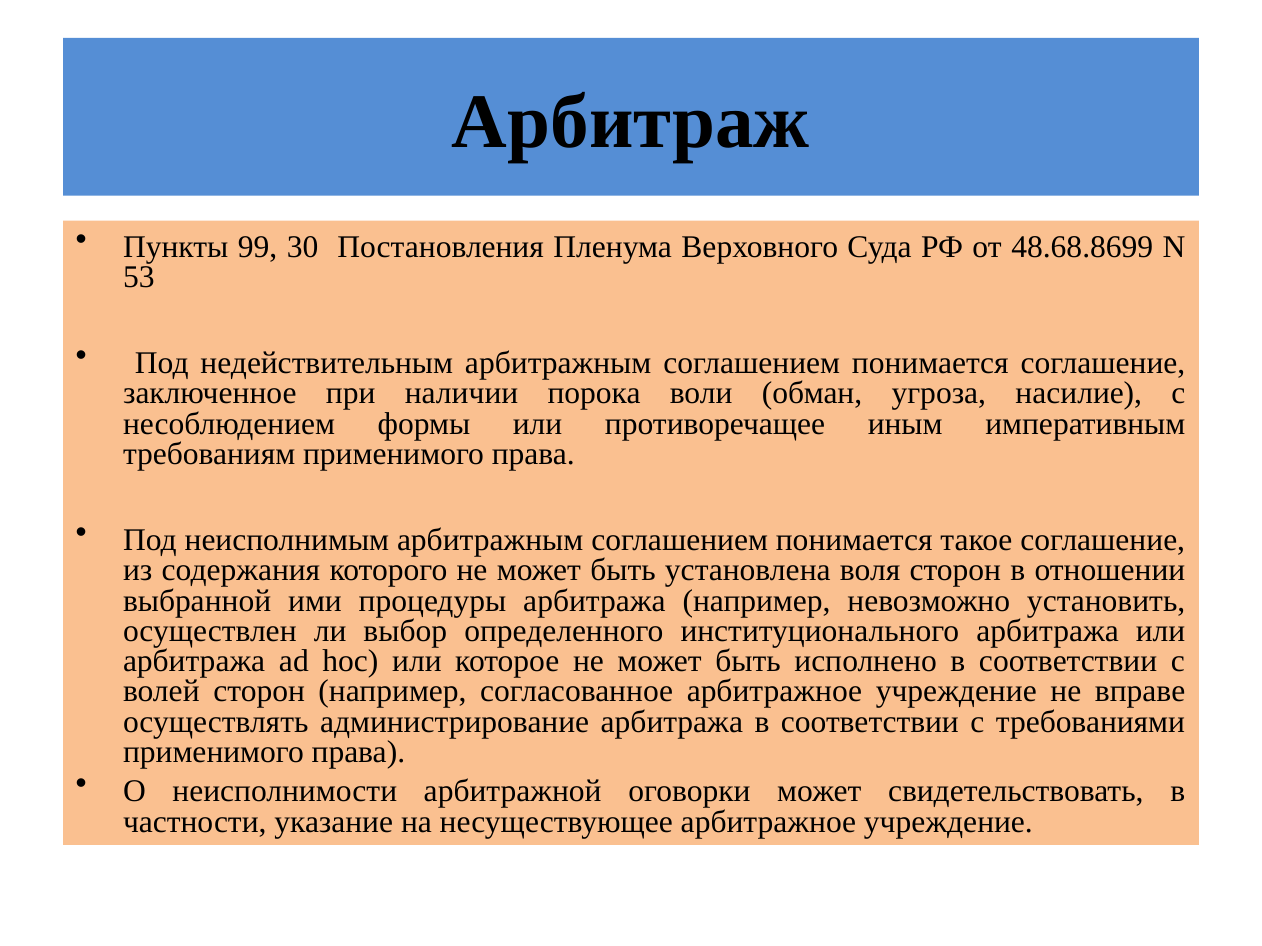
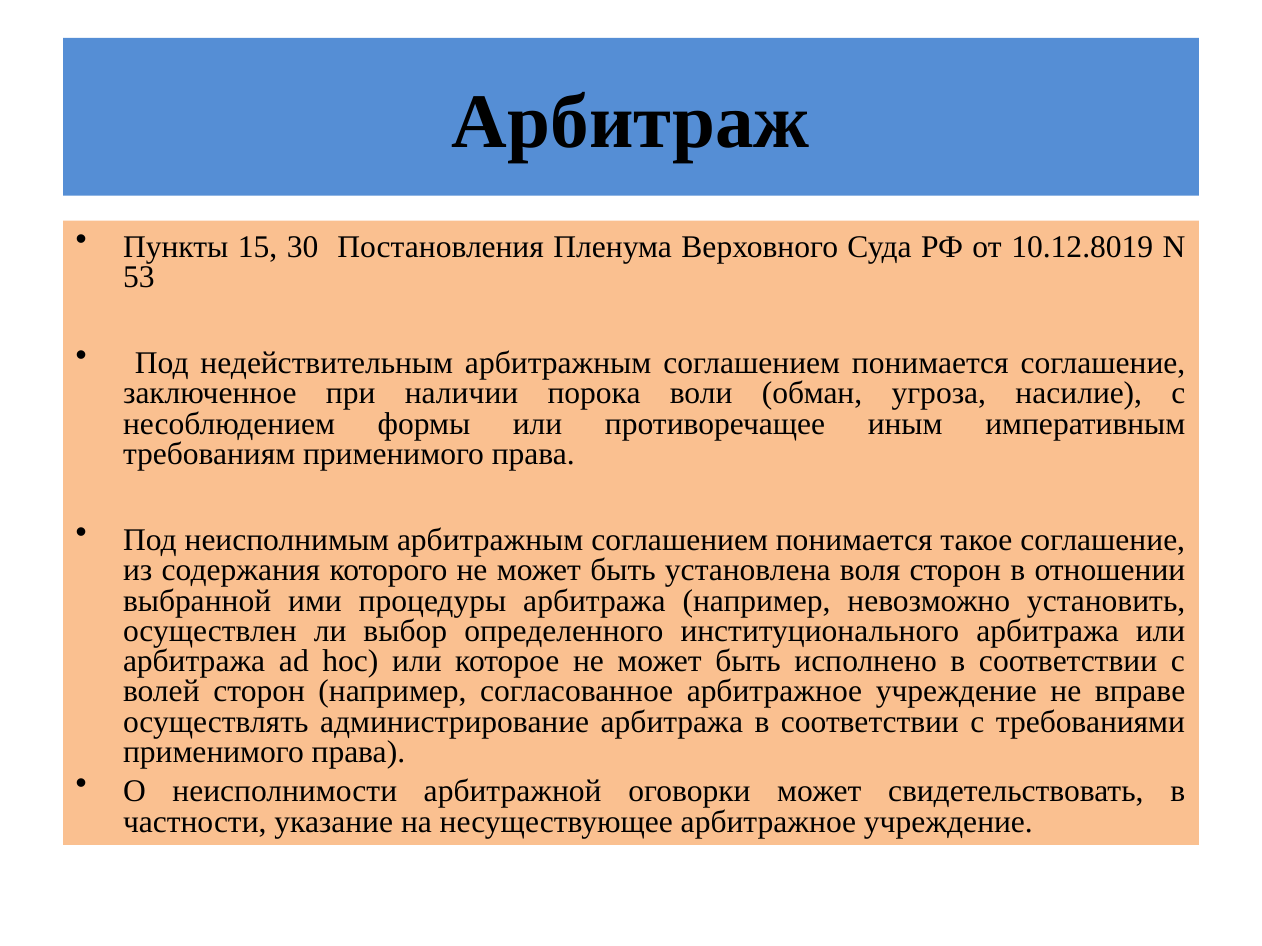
99: 99 -> 15
48.68.8699: 48.68.8699 -> 10.12.8019
